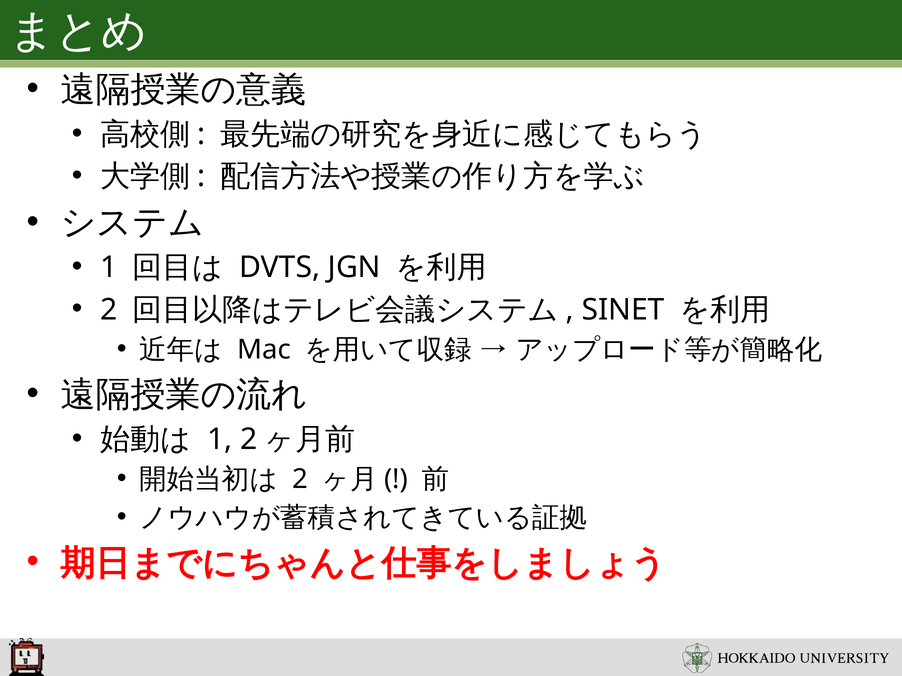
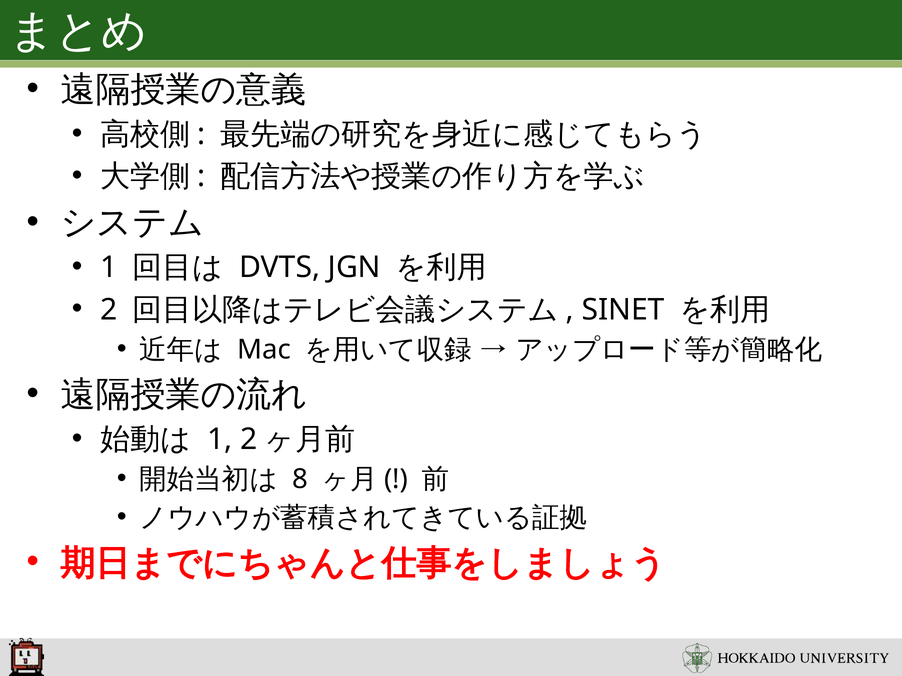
2 at (300, 480): 2 -> 8
